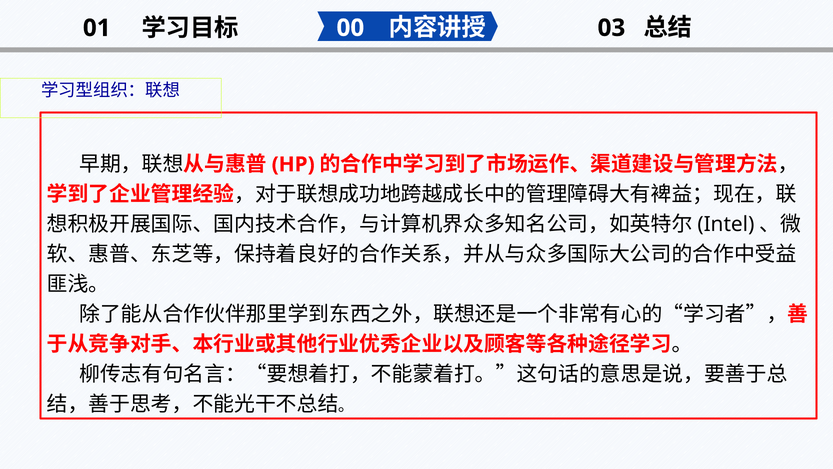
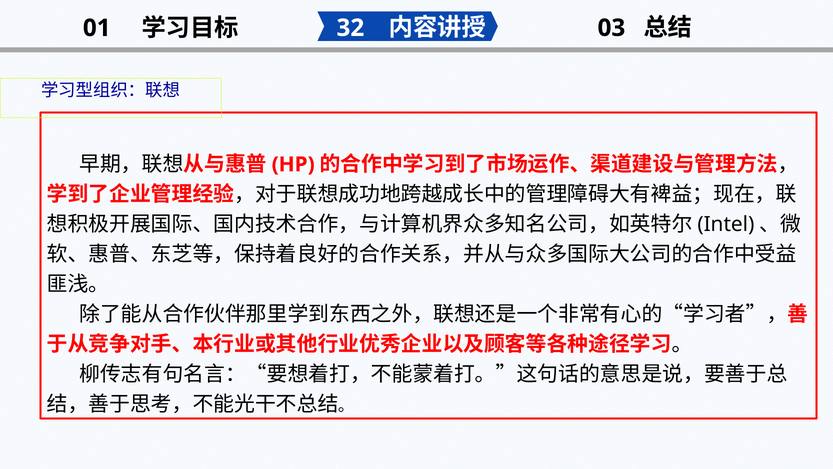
00: 00 -> 32
